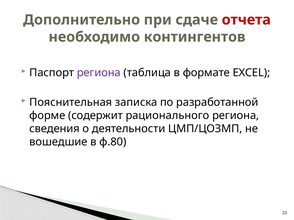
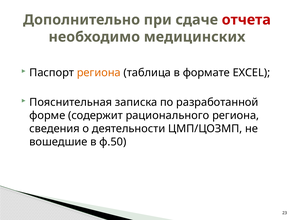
контингентов: контингентов -> медицинских
региона at (99, 73) colour: purple -> orange
ф.80: ф.80 -> ф.50
